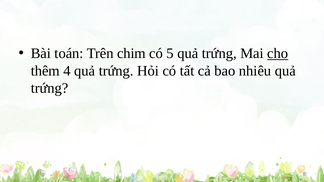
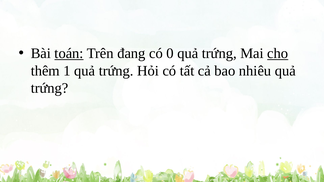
toán underline: none -> present
chim: chim -> đang
5: 5 -> 0
4: 4 -> 1
